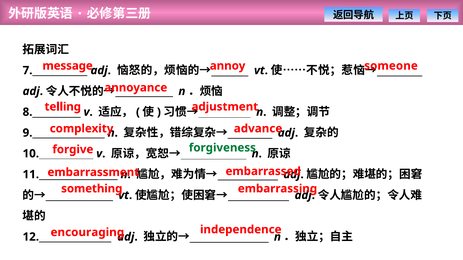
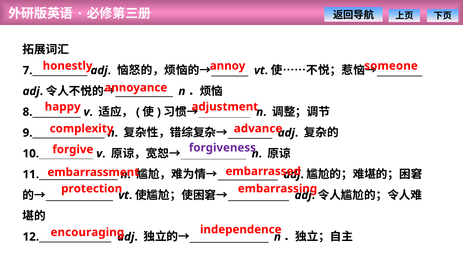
message: message -> honestly
telling: telling -> happy
forgiveness colour: green -> purple
something: something -> protection
